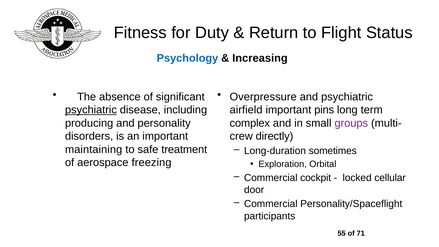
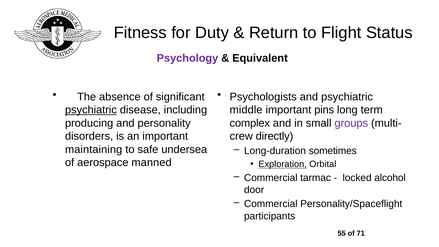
Psychology colour: blue -> purple
Increasing: Increasing -> Equivalent
Overpressure: Overpressure -> Psychologists
airfield: airfield -> middle
treatment: treatment -> undersea
freezing: freezing -> manned
Exploration underline: none -> present
cockpit: cockpit -> tarmac
cellular: cellular -> alcohol
